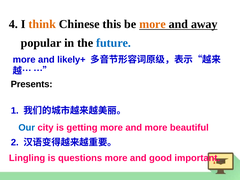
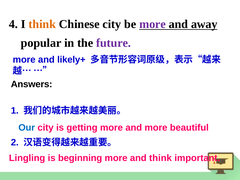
Chinese this: this -> city
more at (152, 24) colour: orange -> purple
future colour: blue -> purple
Presents: Presents -> Answers
questions: questions -> beginning
and good: good -> think
